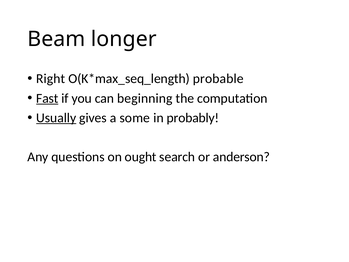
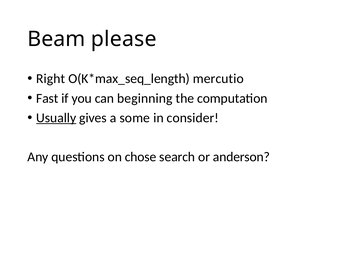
longer: longer -> please
probable: probable -> mercutio
Fast underline: present -> none
probably: probably -> consider
ought: ought -> chose
